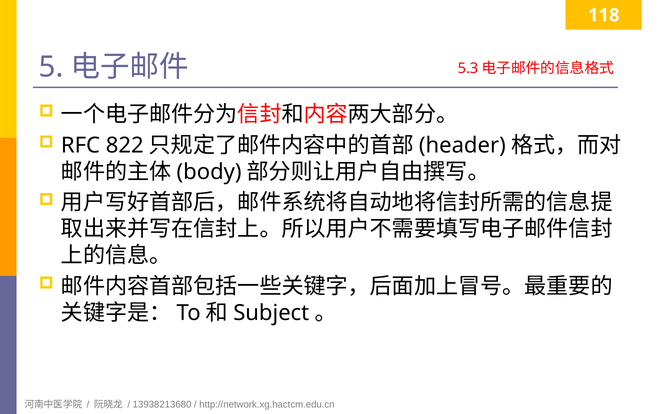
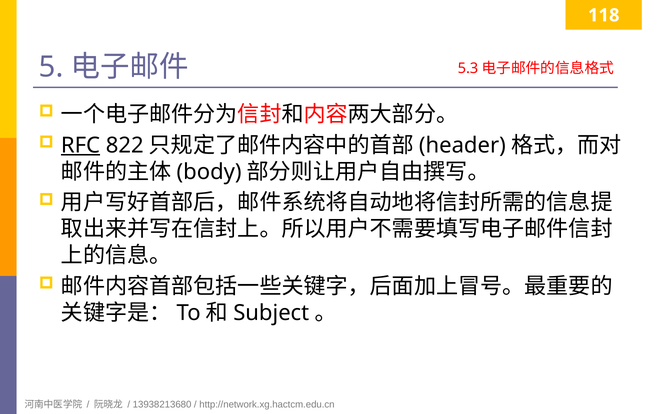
RFC underline: none -> present
